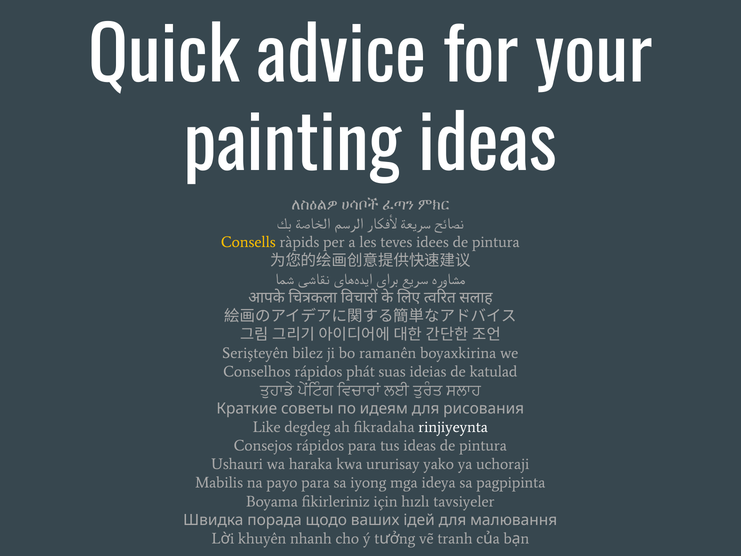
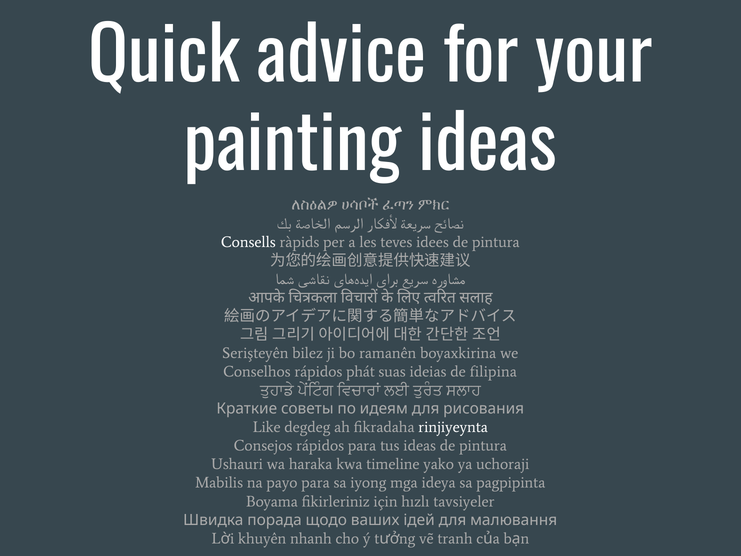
Consells colour: yellow -> white
katulad: katulad -> filipina
ururisay: ururisay -> timeline
